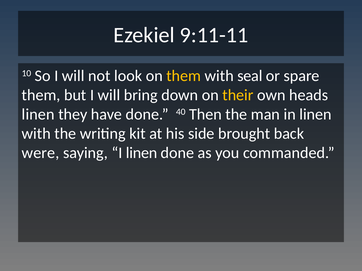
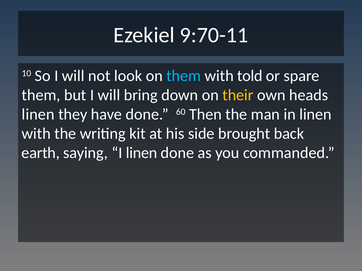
9:11-11: 9:11-11 -> 9:70-11
them at (184, 76) colour: yellow -> light blue
seal: seal -> told
40: 40 -> 60
were: were -> earth
